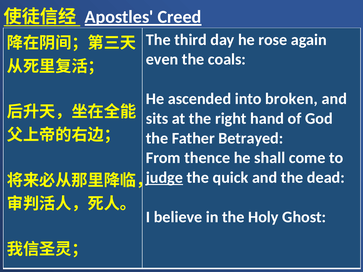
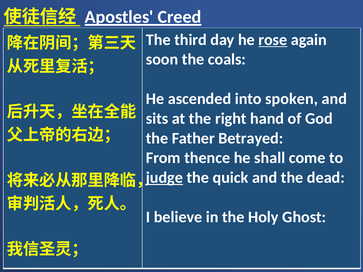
rose underline: none -> present
even: even -> soon
broken: broken -> spoken
